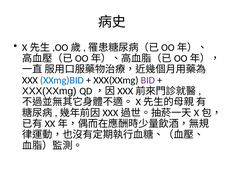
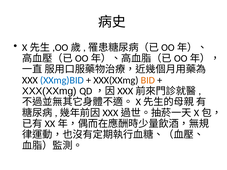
BID colour: purple -> orange
